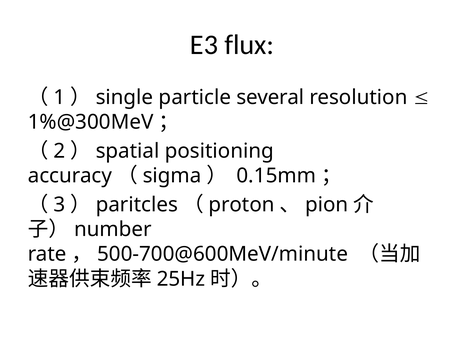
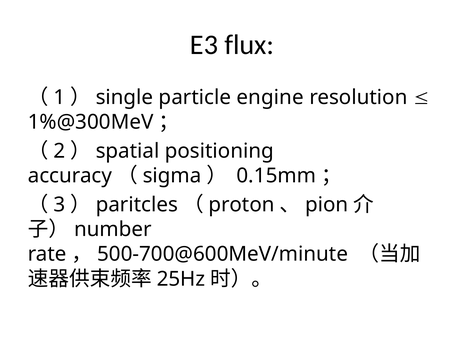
several: several -> engine
